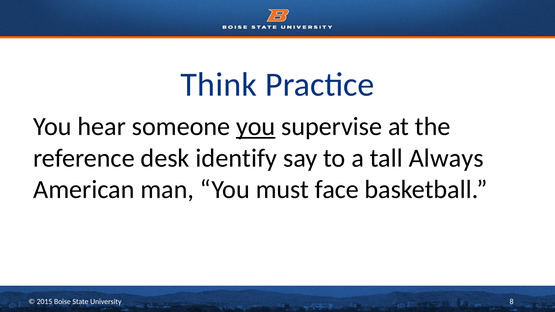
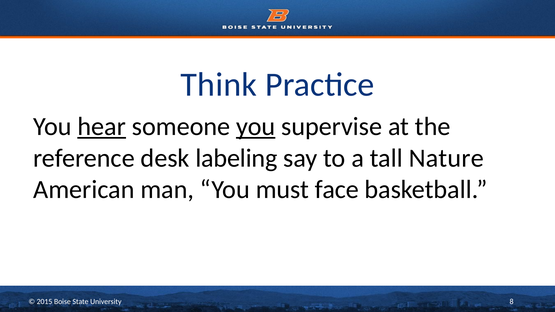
hear underline: none -> present
identify: identify -> labeling
Always: Always -> Nature
